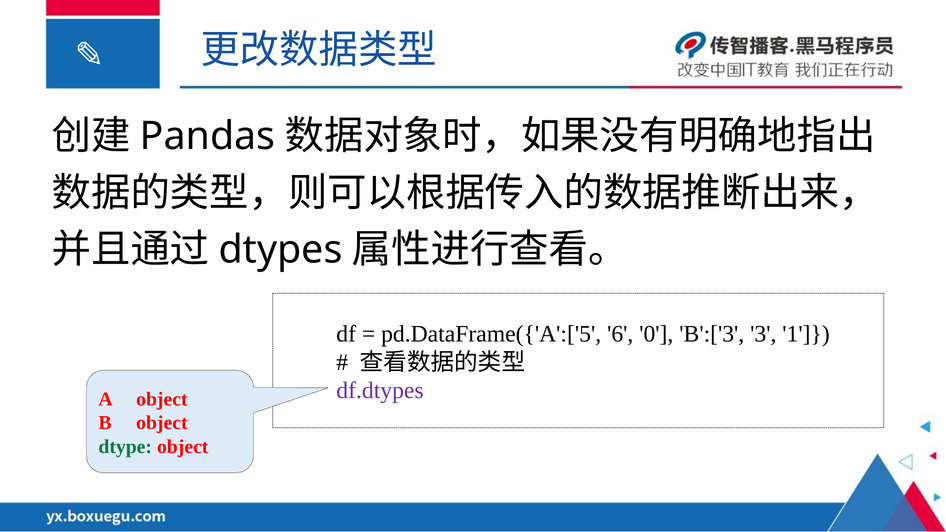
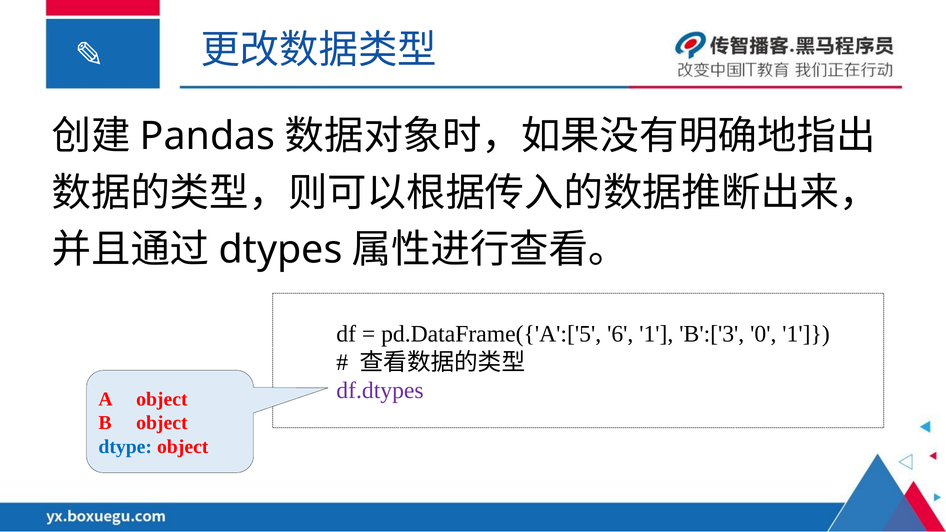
6 0: 0 -> 1
3: 3 -> 0
dtype colour: green -> blue
